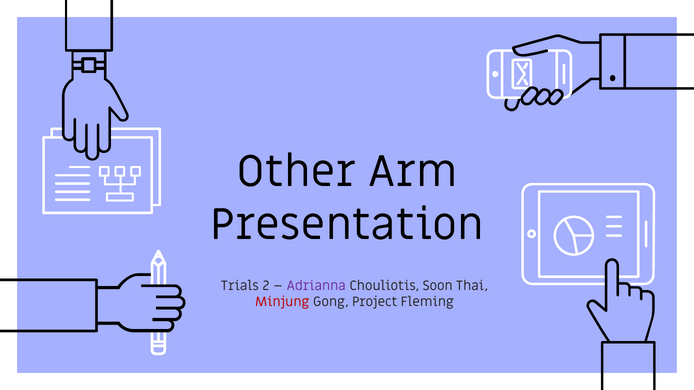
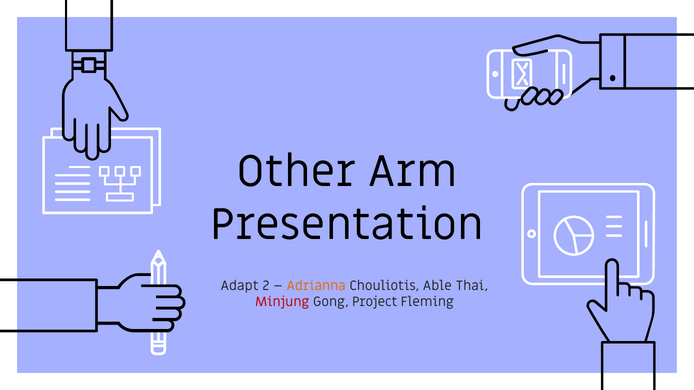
Trials: Trials -> Adapt
Adrianna colour: purple -> orange
Soon: Soon -> Able
